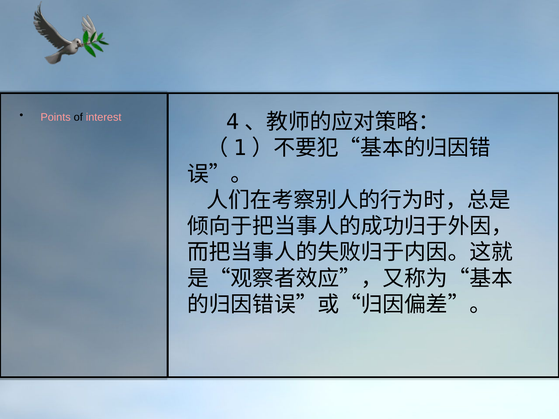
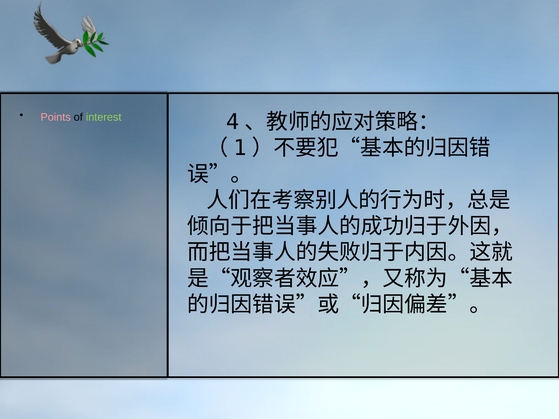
interest colour: pink -> light green
